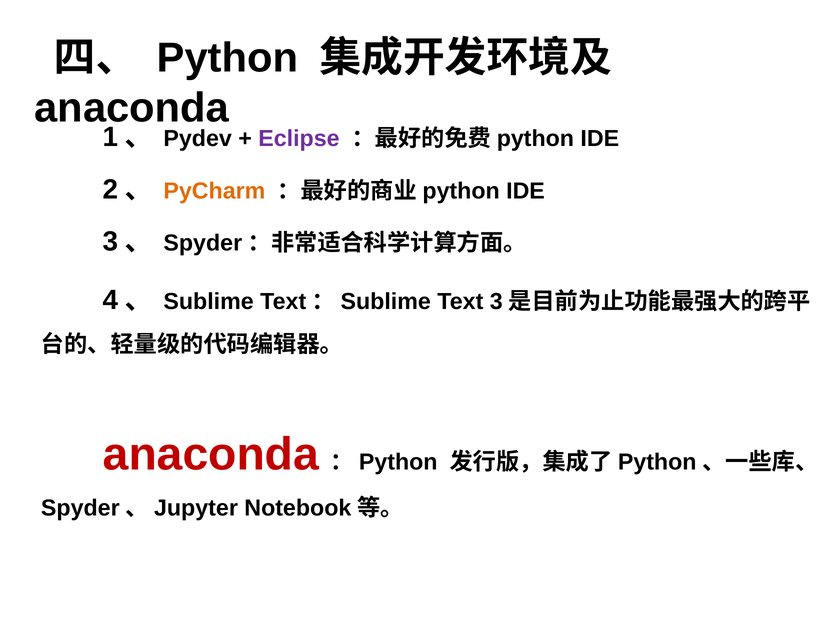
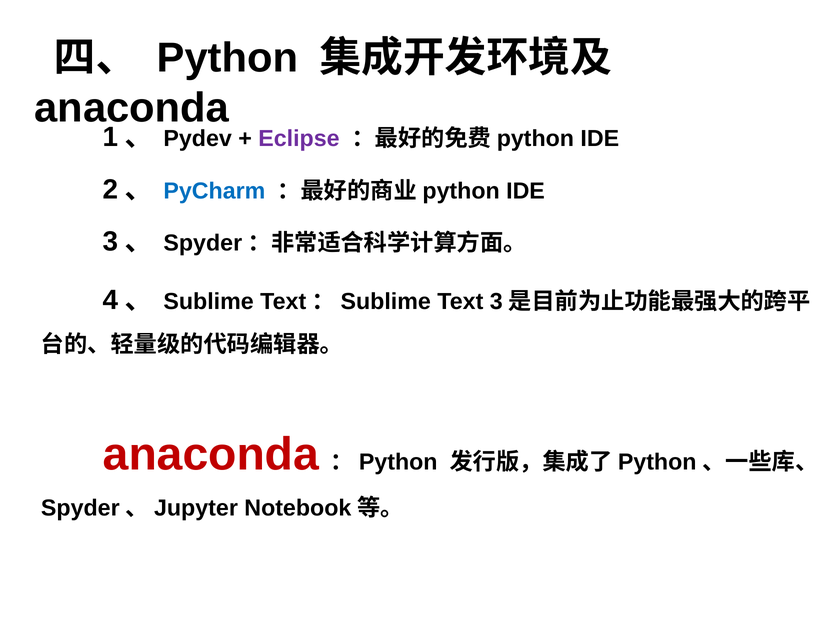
PyCharm colour: orange -> blue
